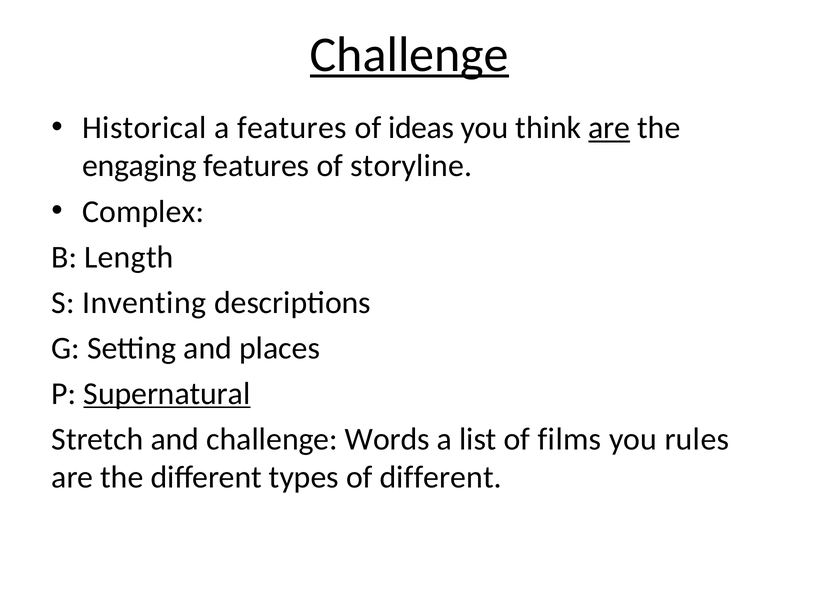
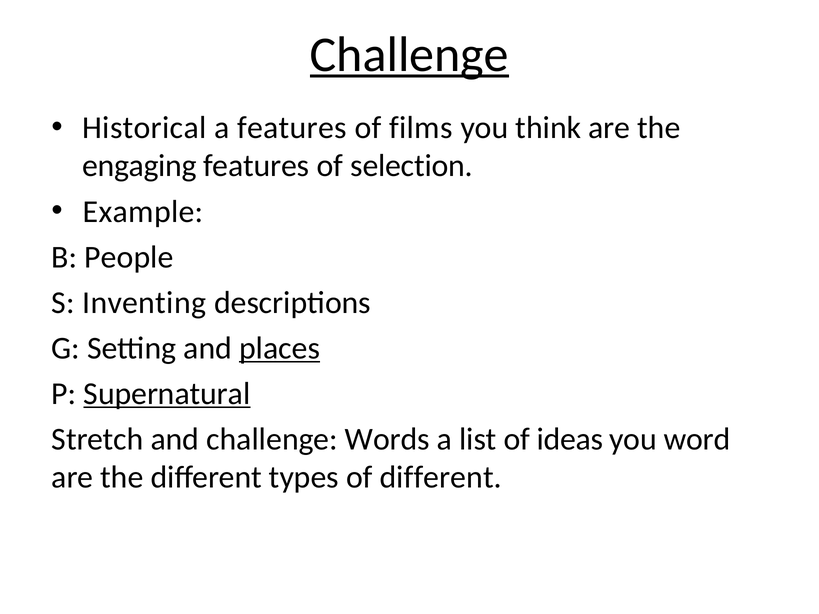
ideas: ideas -> films
are at (609, 128) underline: present -> none
storyline: storyline -> selection
Complex: Complex -> Example
Length: Length -> People
places underline: none -> present
films: films -> ideas
rules: rules -> word
